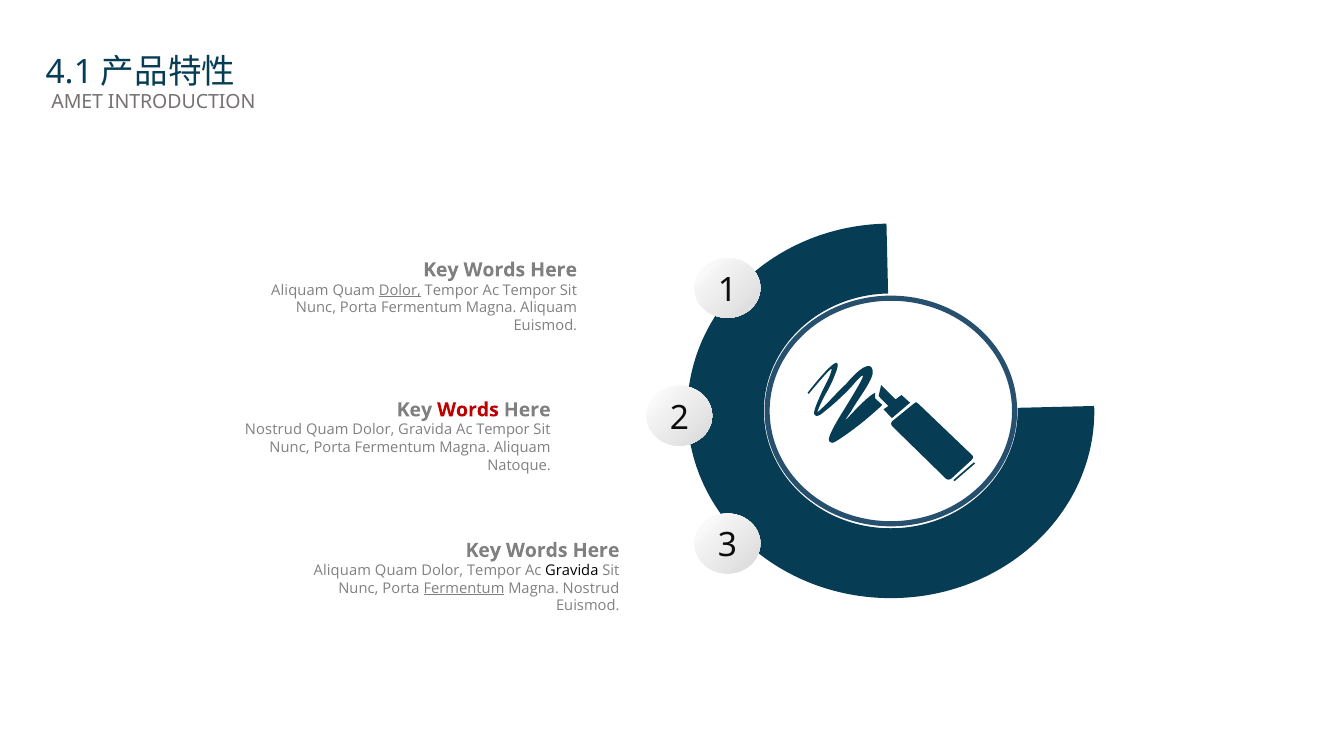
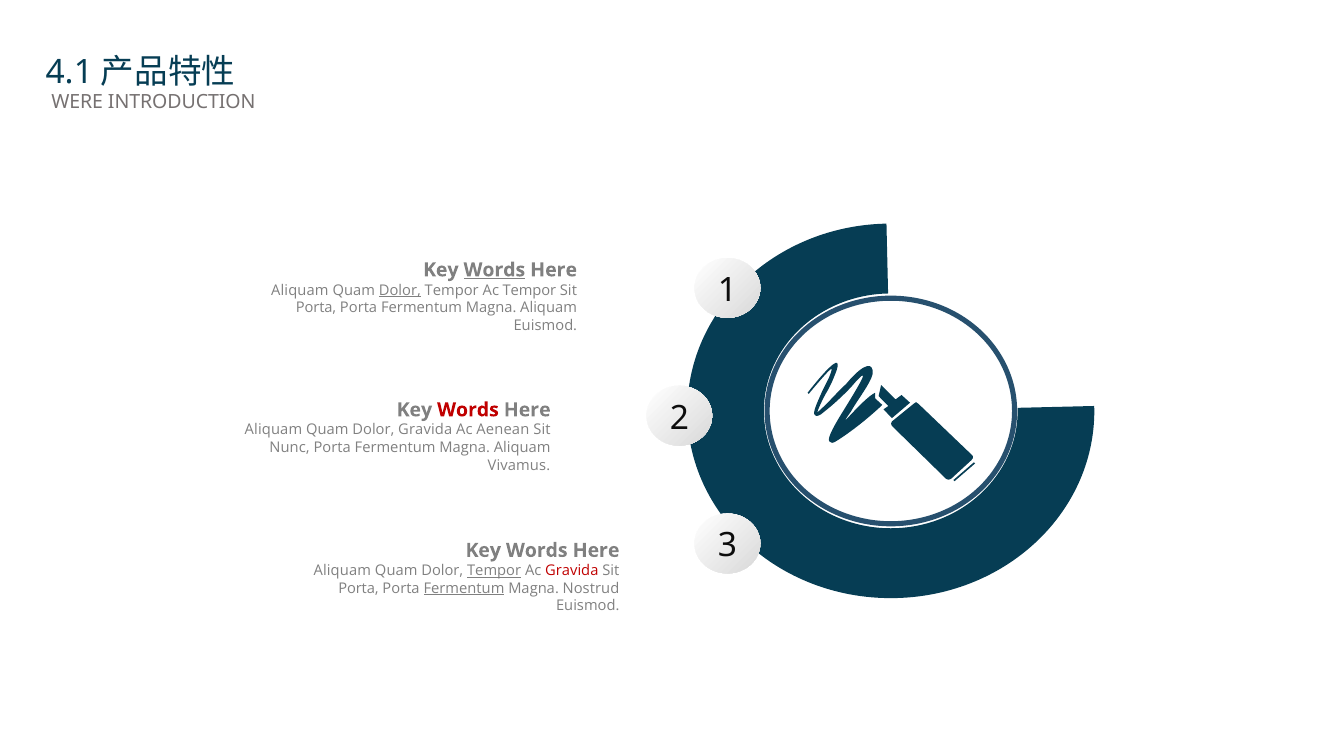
AMET: AMET -> WERE
Words at (494, 270) underline: none -> present
Nunc at (316, 308): Nunc -> Porta
Nostrud at (273, 430): Nostrud -> Aliquam
Tempor at (503, 430): Tempor -> Aenean
Natoque: Natoque -> Vivamus
Tempor at (494, 571) underline: none -> present
Gravida at (572, 571) colour: black -> red
Nunc at (358, 588): Nunc -> Porta
